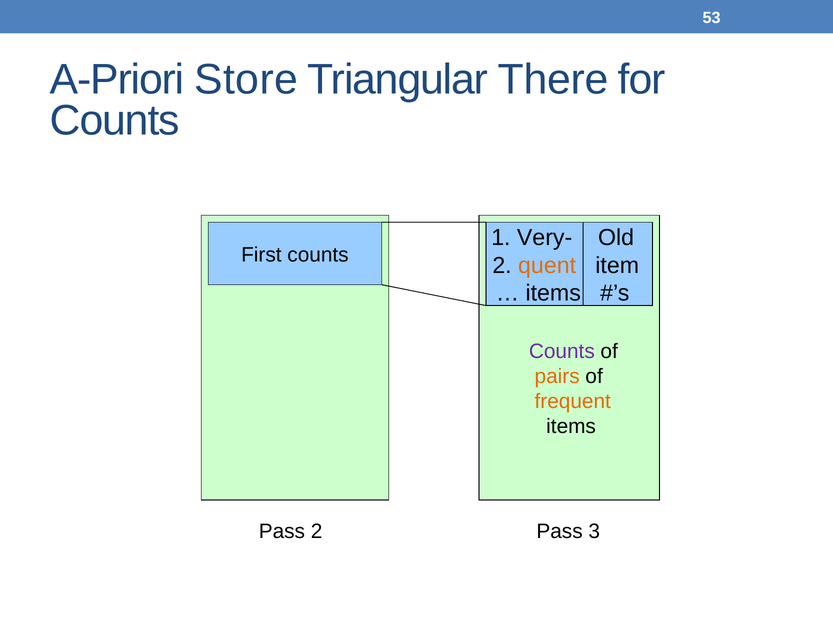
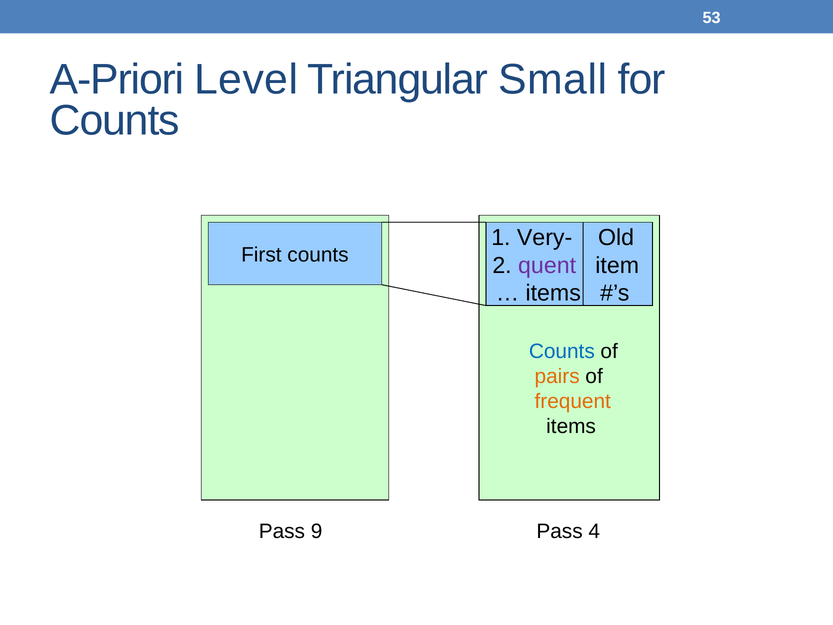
Store: Store -> Level
There: There -> Small
quent colour: orange -> purple
Counts at (562, 351) colour: purple -> blue
Pass 2: 2 -> 9
3: 3 -> 4
